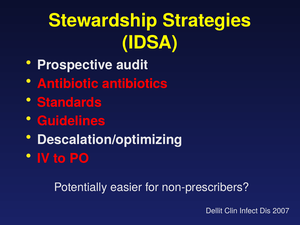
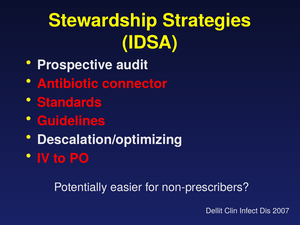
antibiotics: antibiotics -> connector
